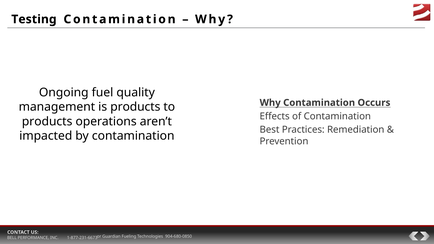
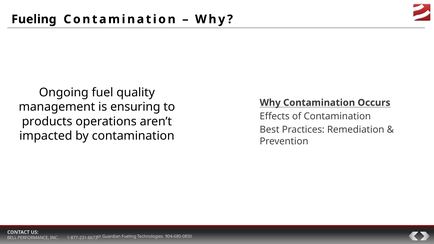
Testing at (34, 19): Testing -> Fueling
is products: products -> ensuring
